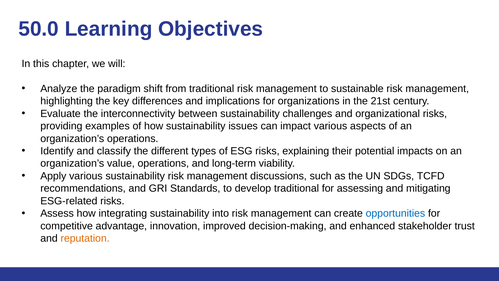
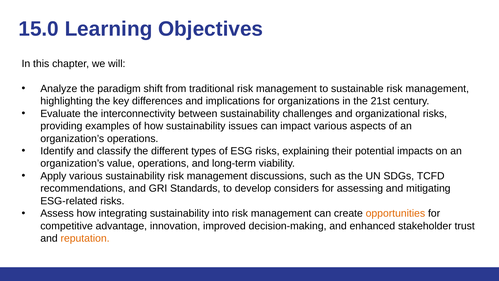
50.0: 50.0 -> 15.0
develop traditional: traditional -> considers
opportunities colour: blue -> orange
